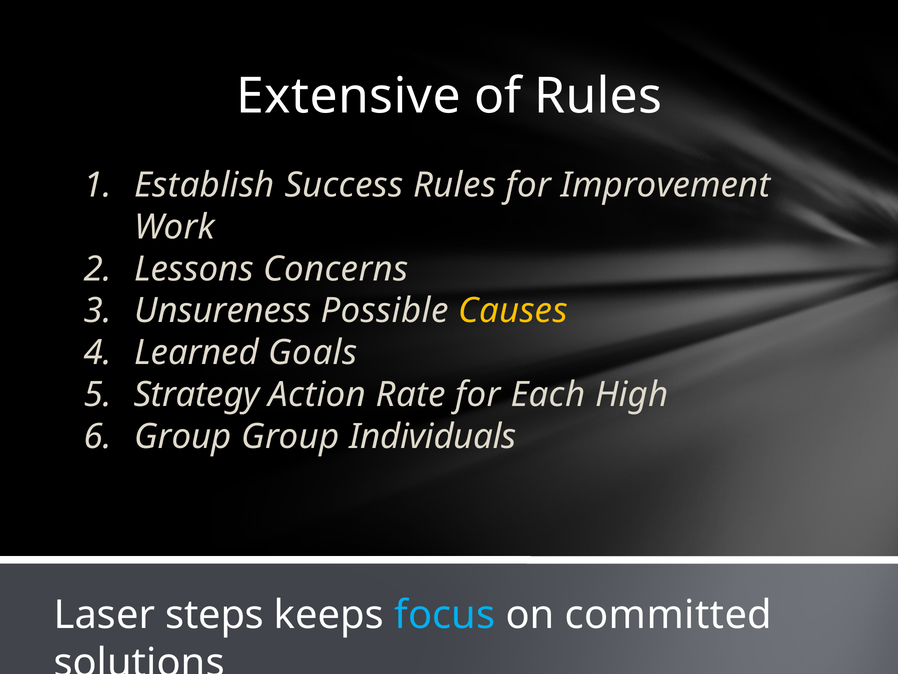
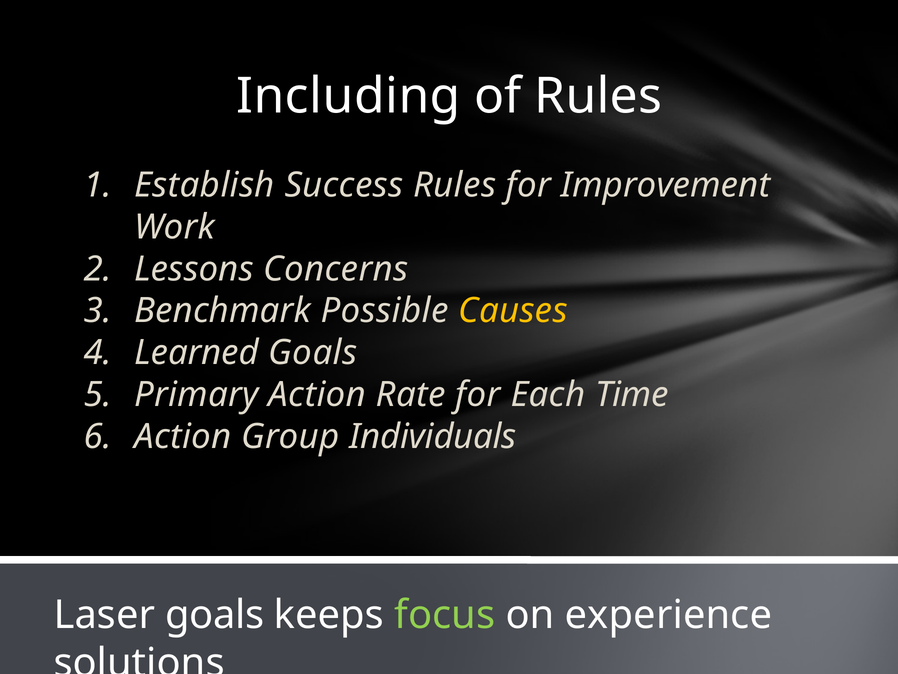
Extensive: Extensive -> Including
Unsureness: Unsureness -> Benchmark
Strategy: Strategy -> Primary
High: High -> Time
Group at (183, 437): Group -> Action
Laser steps: steps -> goals
focus colour: light blue -> light green
committed: committed -> experience
